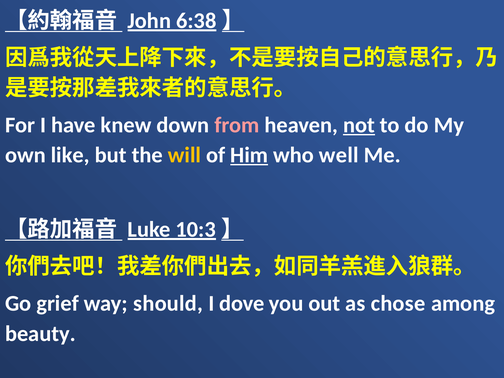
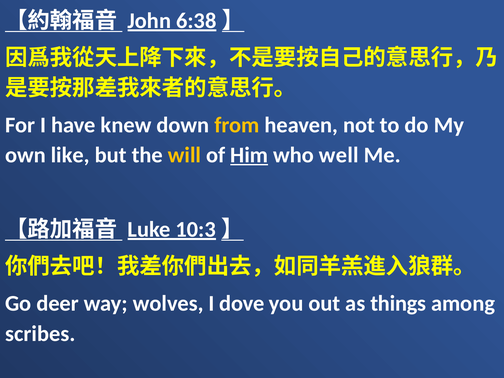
from colour: pink -> yellow
not underline: present -> none
grief: grief -> deer
should: should -> wolves
chose: chose -> things
beauty: beauty -> scribes
